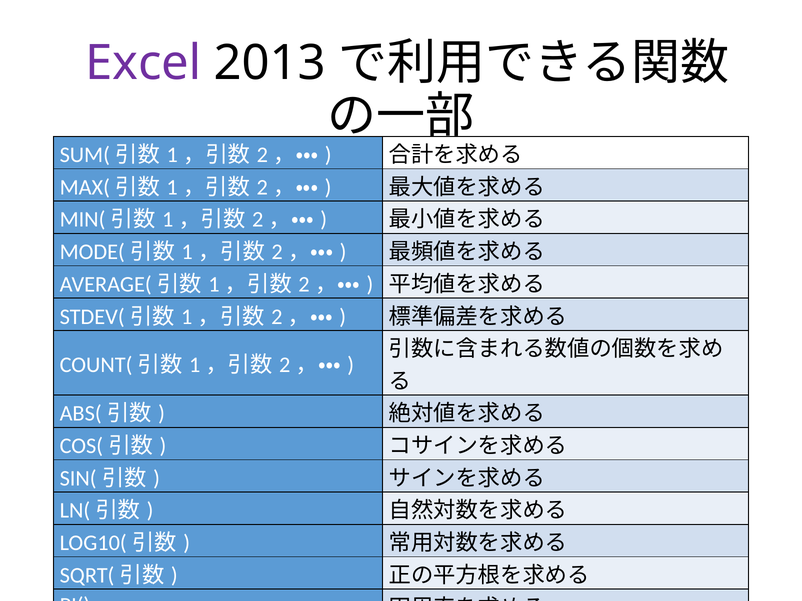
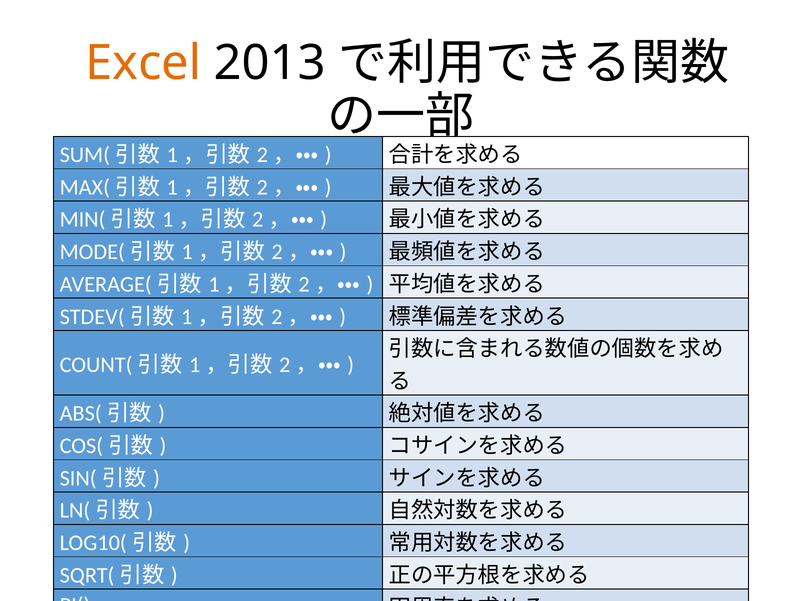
Excel colour: purple -> orange
